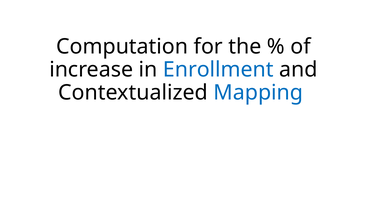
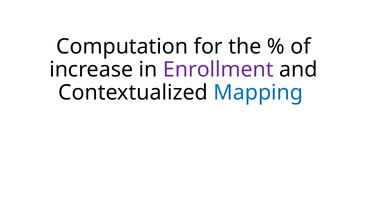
Enrollment colour: blue -> purple
